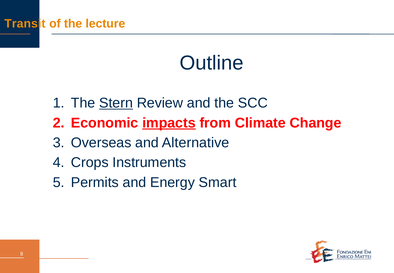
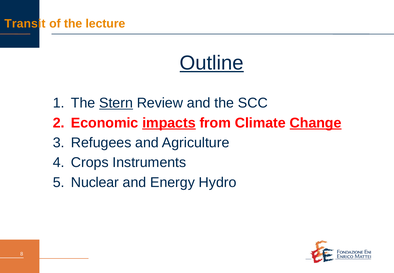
Outline underline: none -> present
Change underline: none -> present
Overseas: Overseas -> Refugees
Alternative: Alternative -> Agriculture
Permits: Permits -> Nuclear
Smart: Smart -> Hydro
